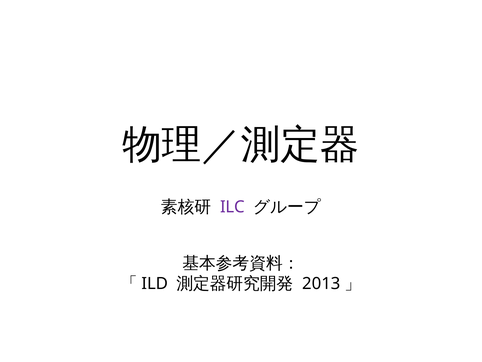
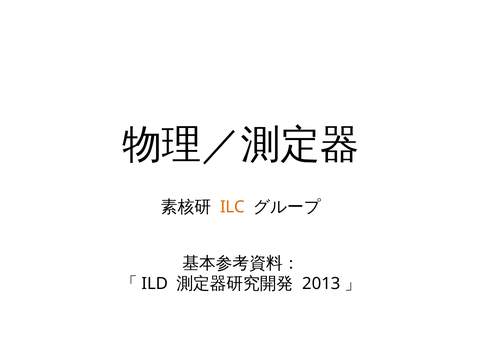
ILC colour: purple -> orange
